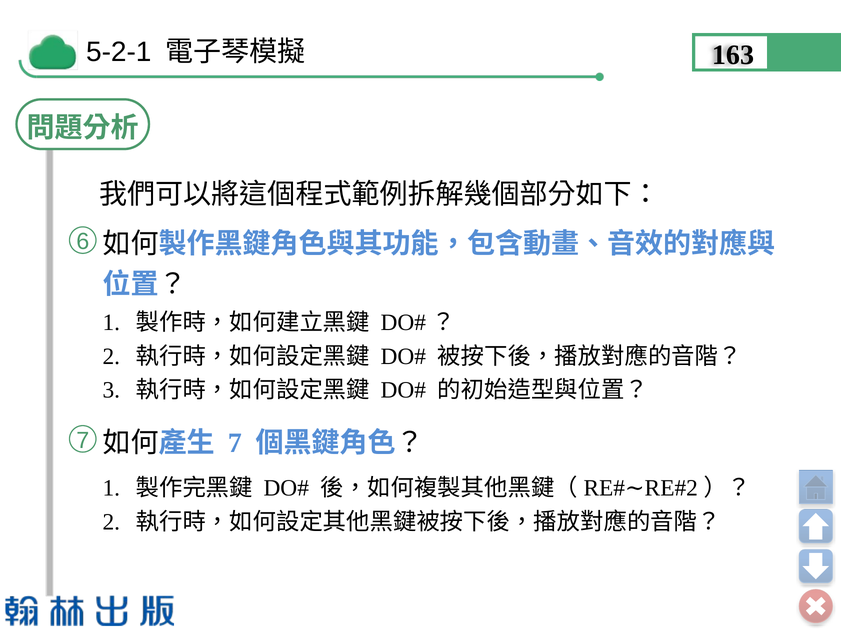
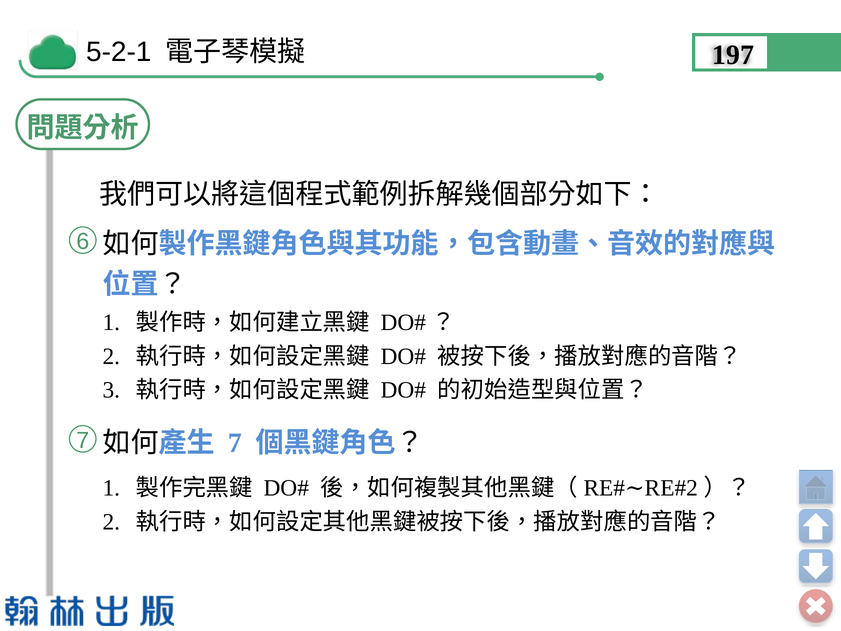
163: 163 -> 197
